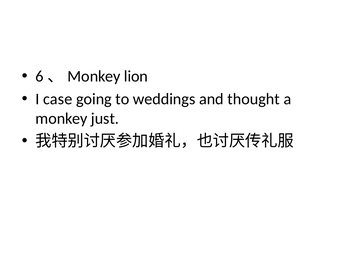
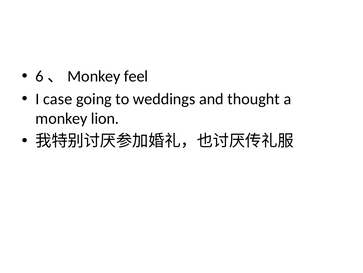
lion: lion -> feel
just: just -> lion
